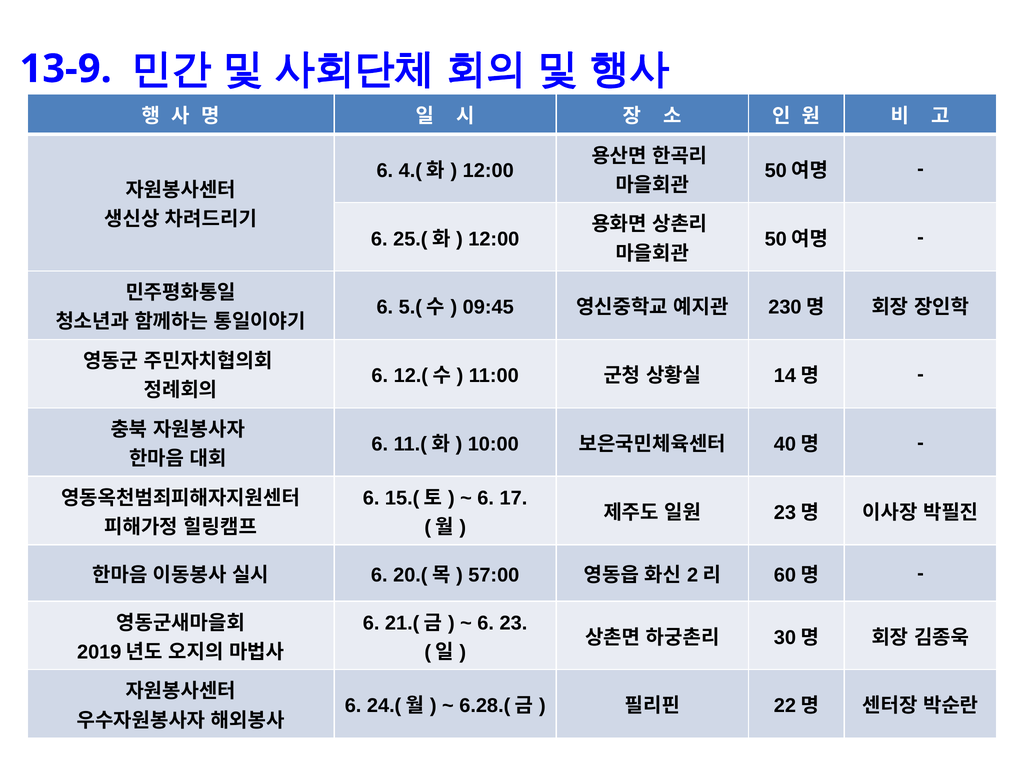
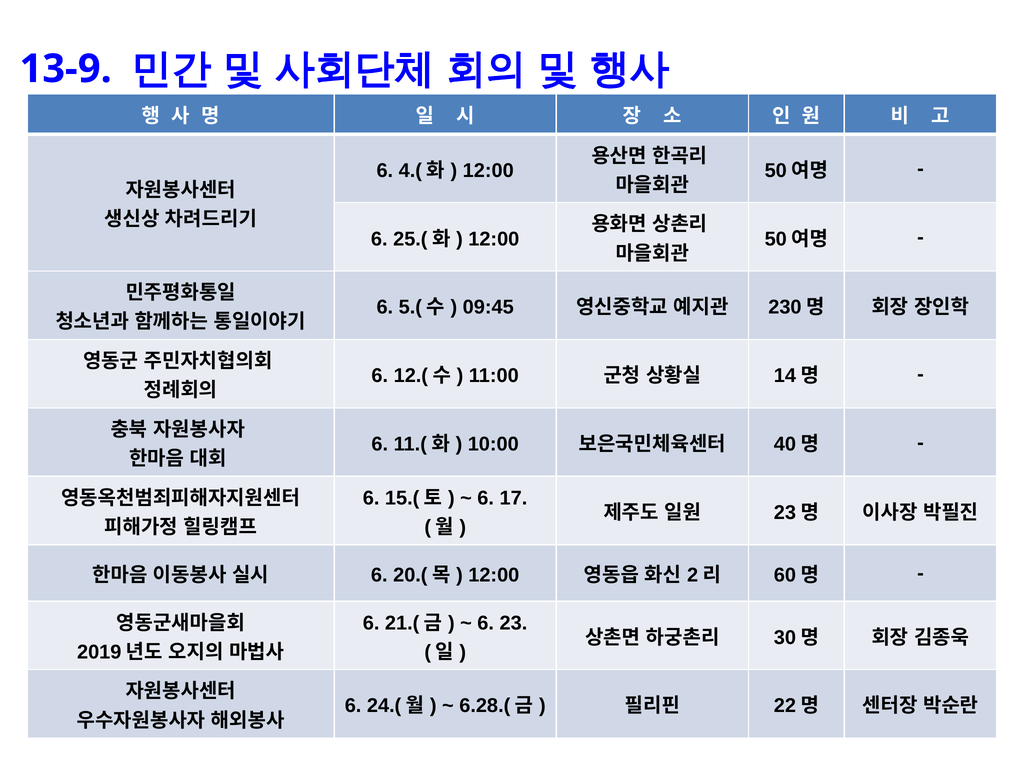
57:00 at (494, 575): 57:00 -> 12:00
